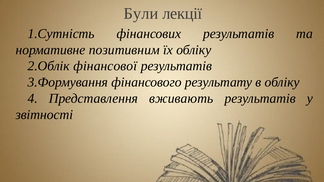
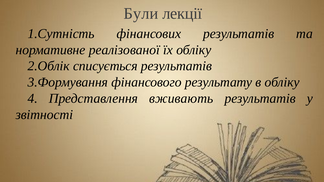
позитивним: позитивним -> реалізованої
фінансової: фінансової -> списується
